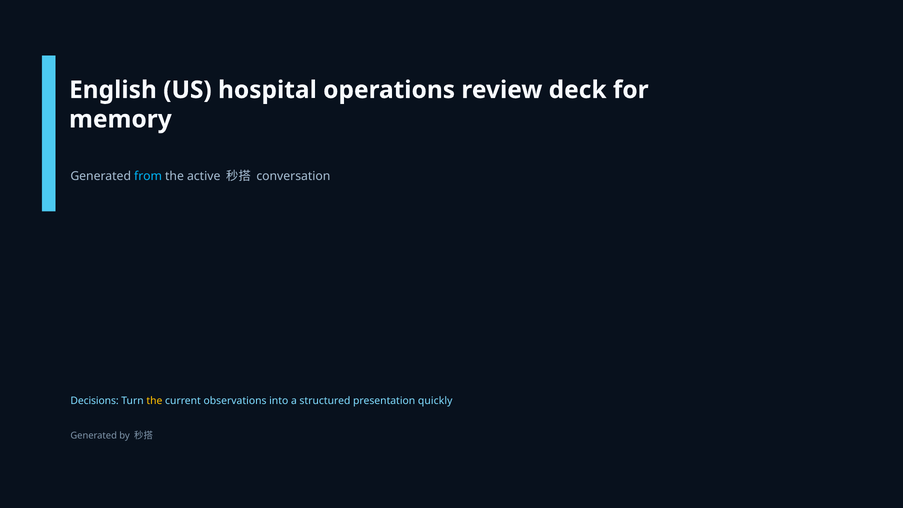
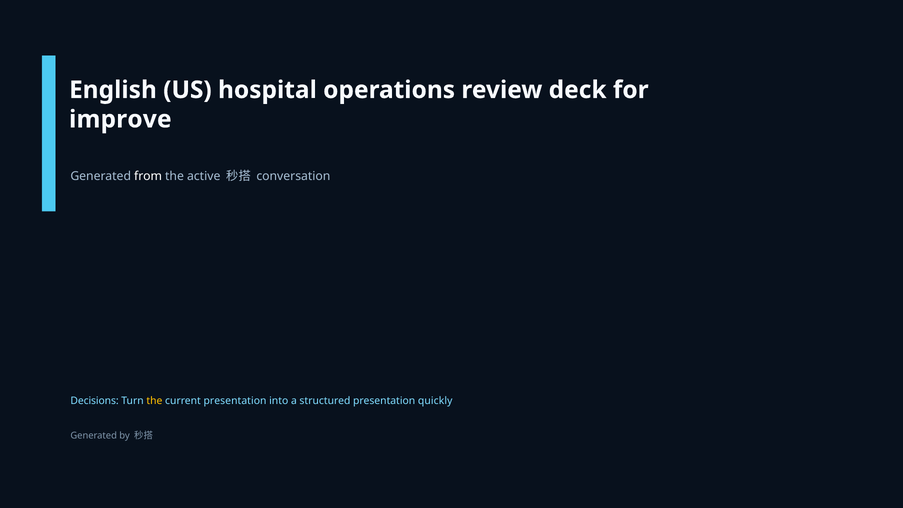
memory: memory -> improve
from colour: light blue -> white
current observations: observations -> presentation
